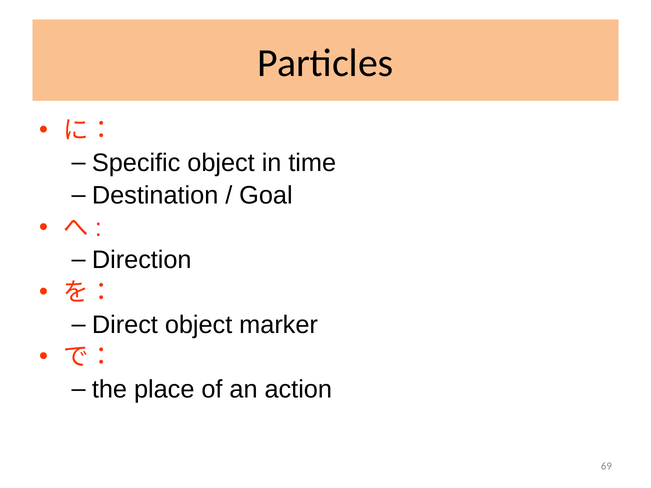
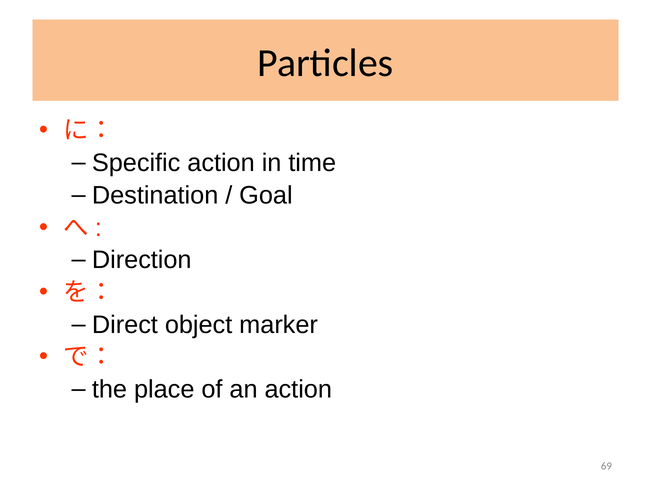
Specific object: object -> action
